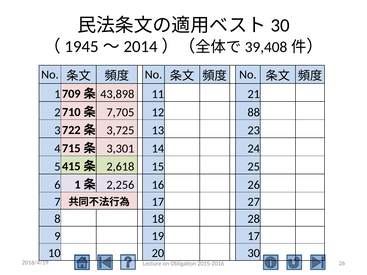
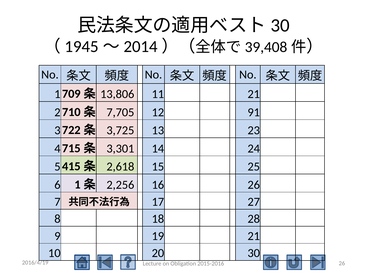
43,898: 43,898 -> 13,806
88: 88 -> 91
19 17: 17 -> 21
